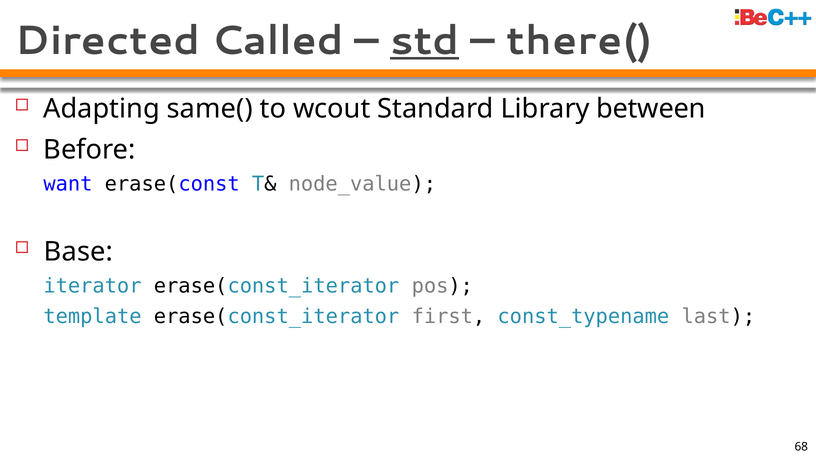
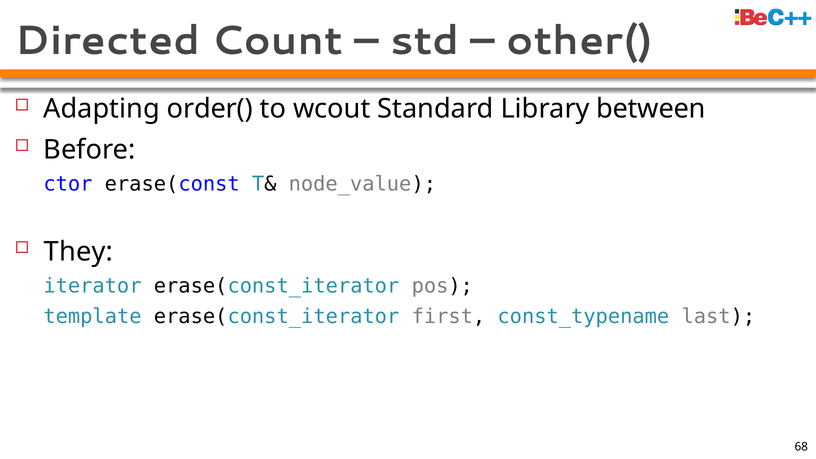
Called: Called -> Count
std underline: present -> none
there(: there( -> other(
same(: same( -> order(
want: want -> ctor
Base: Base -> They
